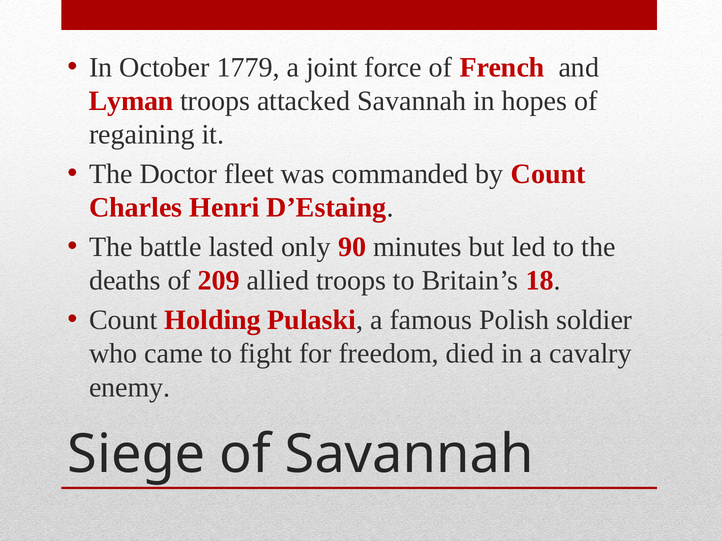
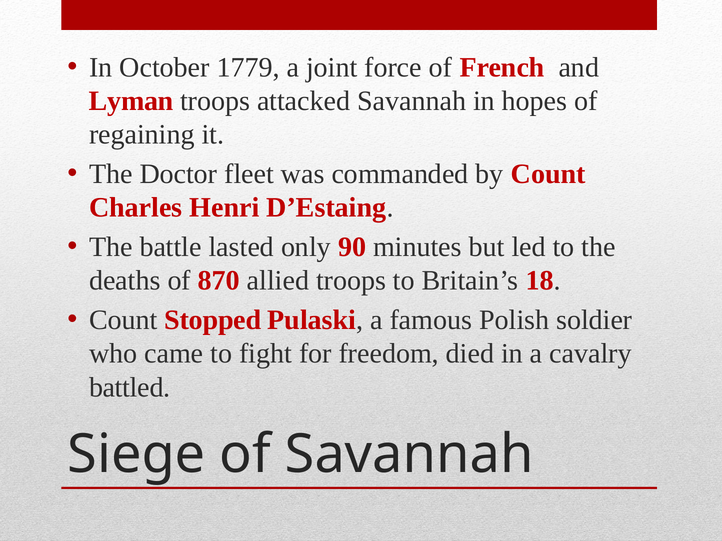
209: 209 -> 870
Holding: Holding -> Stopped
enemy: enemy -> battled
